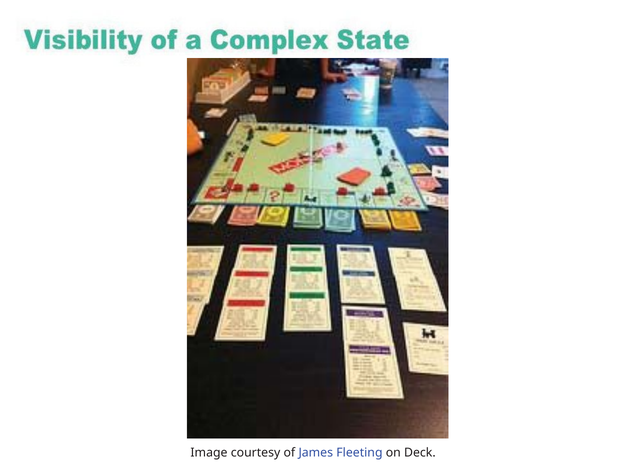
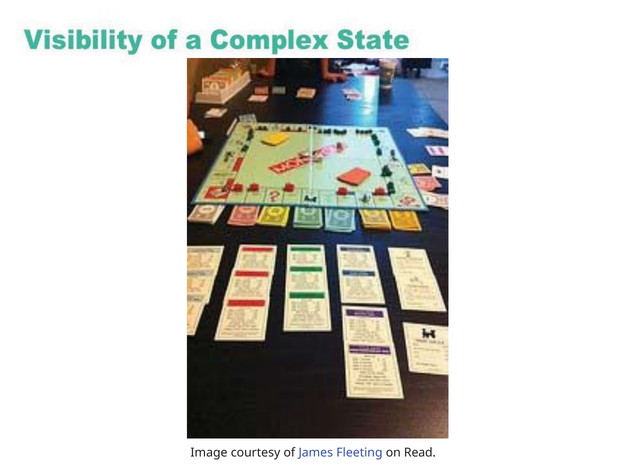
Deck: Deck -> Read
